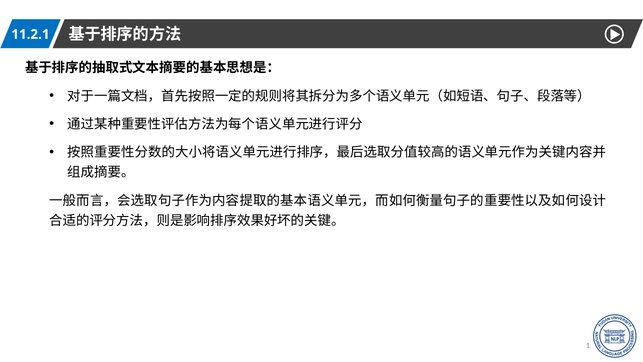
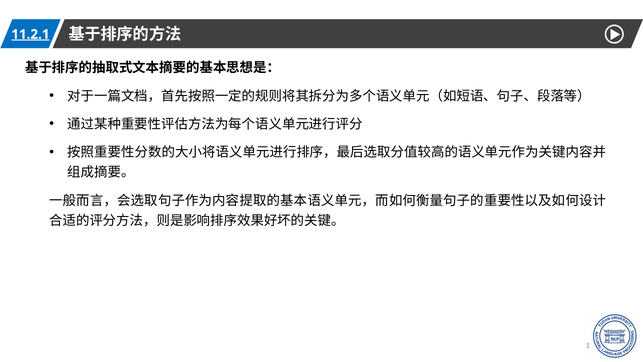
11.2.1 underline: none -> present
